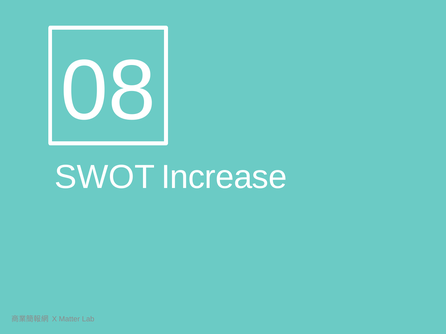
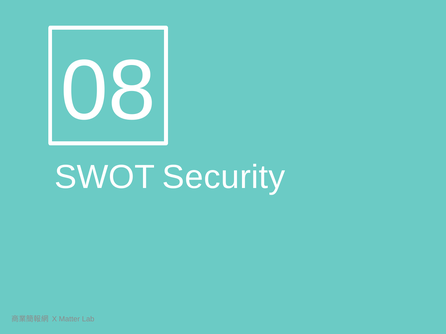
Increase: Increase -> Security
